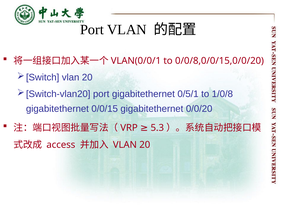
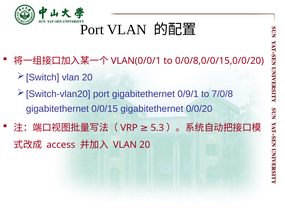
0/5/1: 0/5/1 -> 0/9/1
1/0/8: 1/0/8 -> 7/0/8
